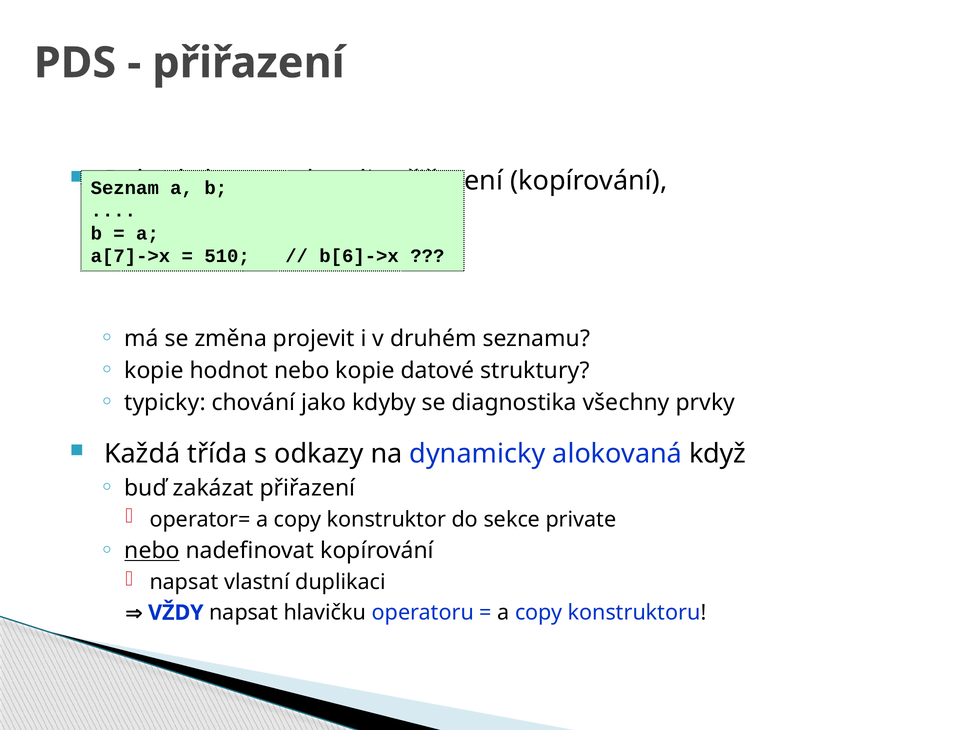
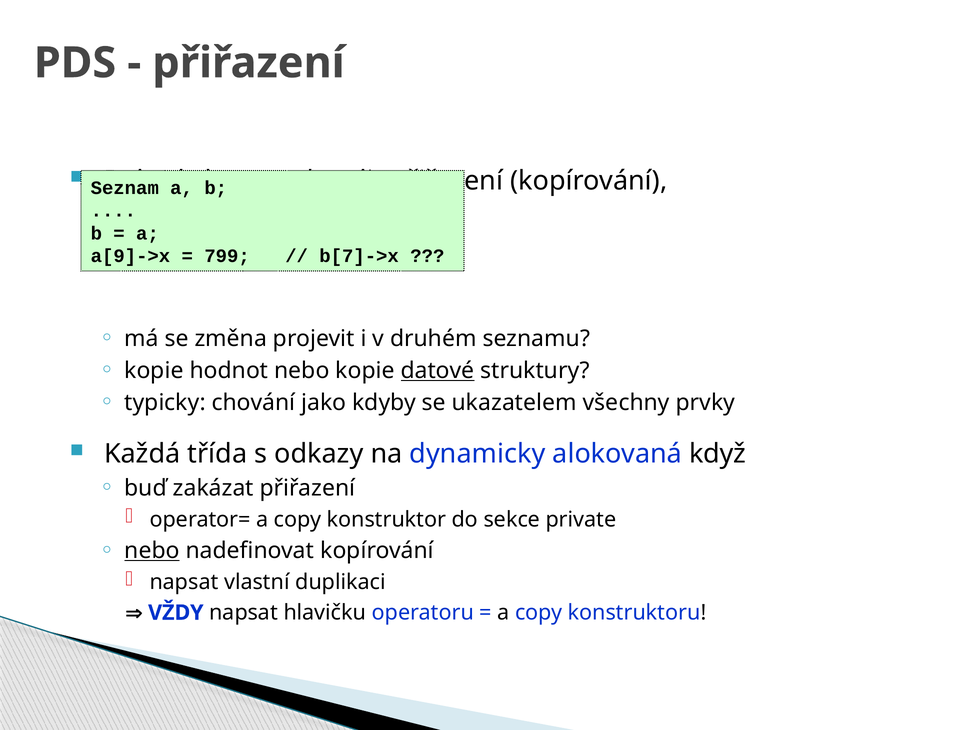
a[7]->x: a[7]->x -> a[9]->x
510: 510 -> 799
b[6]->x: b[6]->x -> b[7]->x
datové underline: none -> present
diagnostika: diagnostika -> ukazatelem
